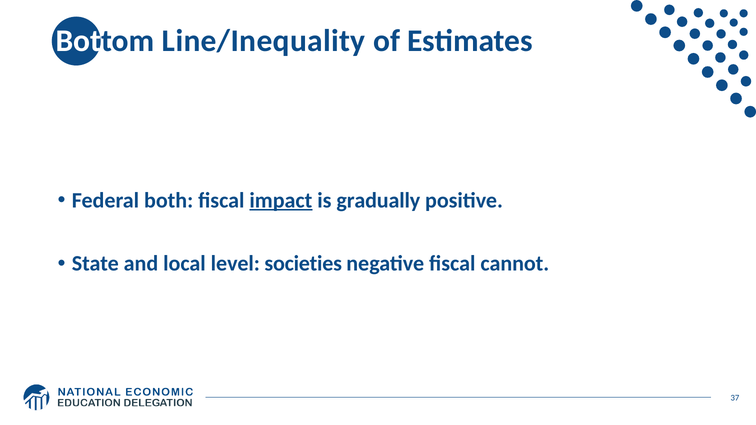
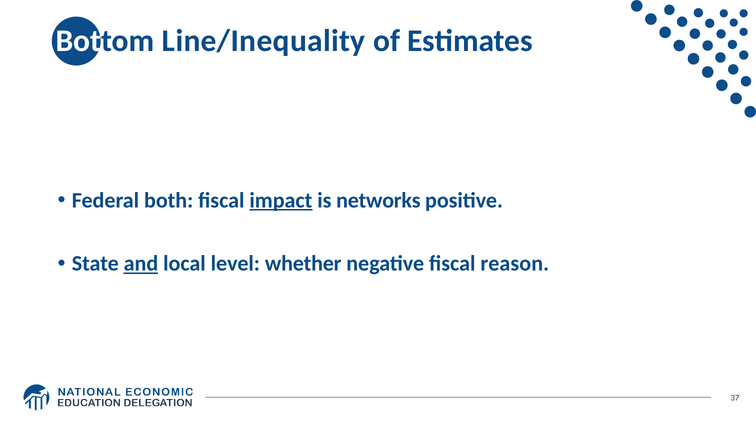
gradually: gradually -> networks
and underline: none -> present
societies: societies -> whether
cannot: cannot -> reason
